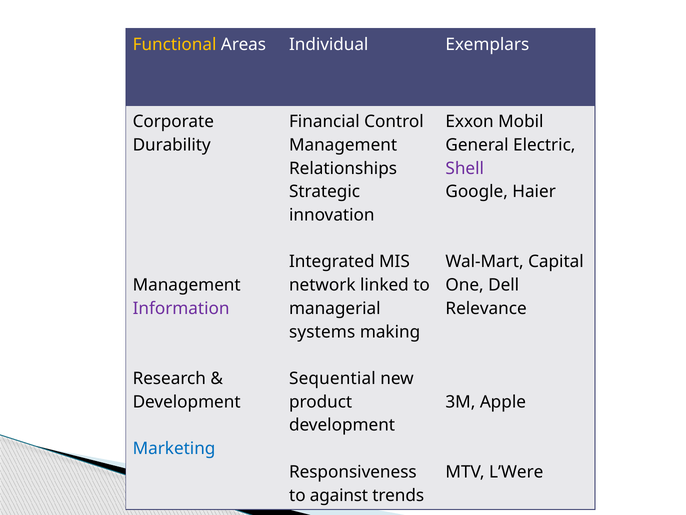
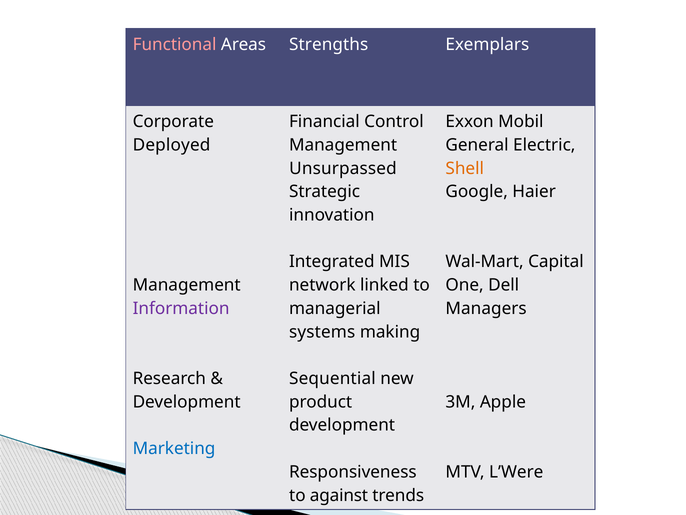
Functional colour: yellow -> pink
Individual: Individual -> Strengths
Durability: Durability -> Deployed
Relationships: Relationships -> Unsurpassed
Shell colour: purple -> orange
Relevance: Relevance -> Managers
